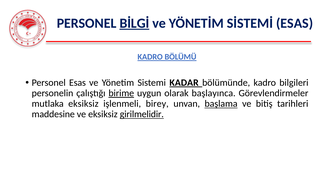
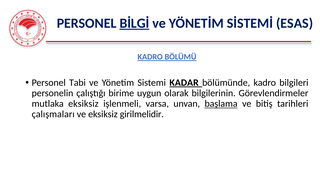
Personel Esas: Esas -> Tabi
birime underline: present -> none
başlayınca: başlayınca -> bilgilerinin
birey: birey -> varsa
maddesine: maddesine -> çalışmaları
girilmelidir underline: present -> none
